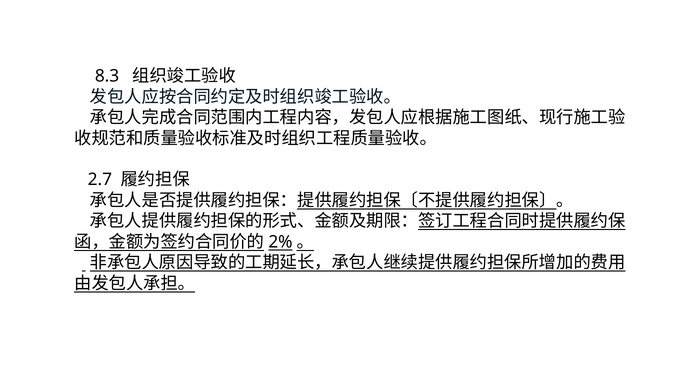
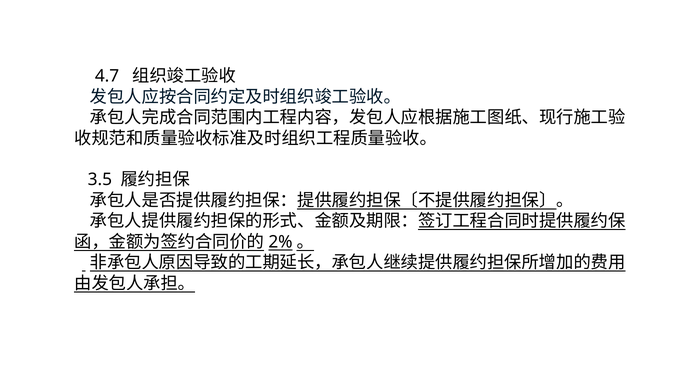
8.3: 8.3 -> 4.7
2.7: 2.7 -> 3.5
